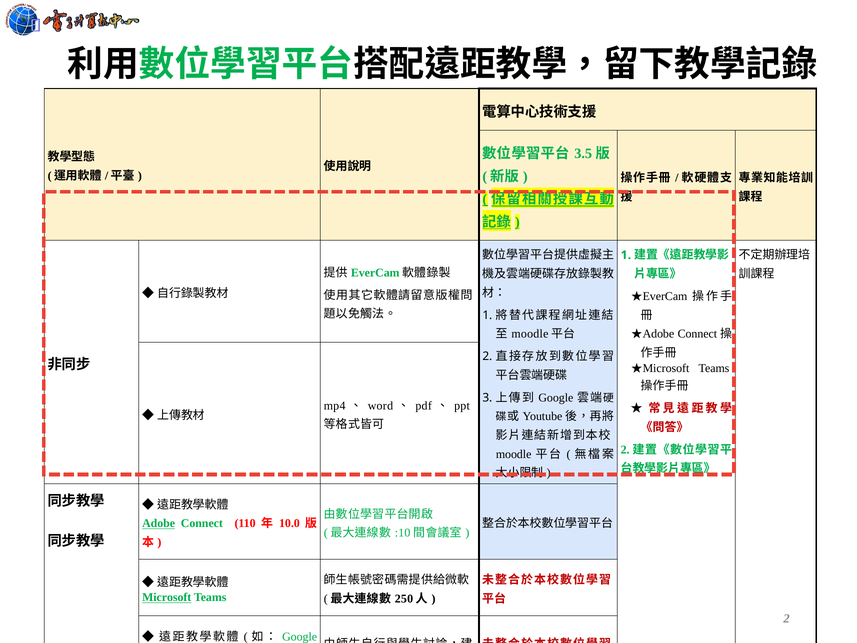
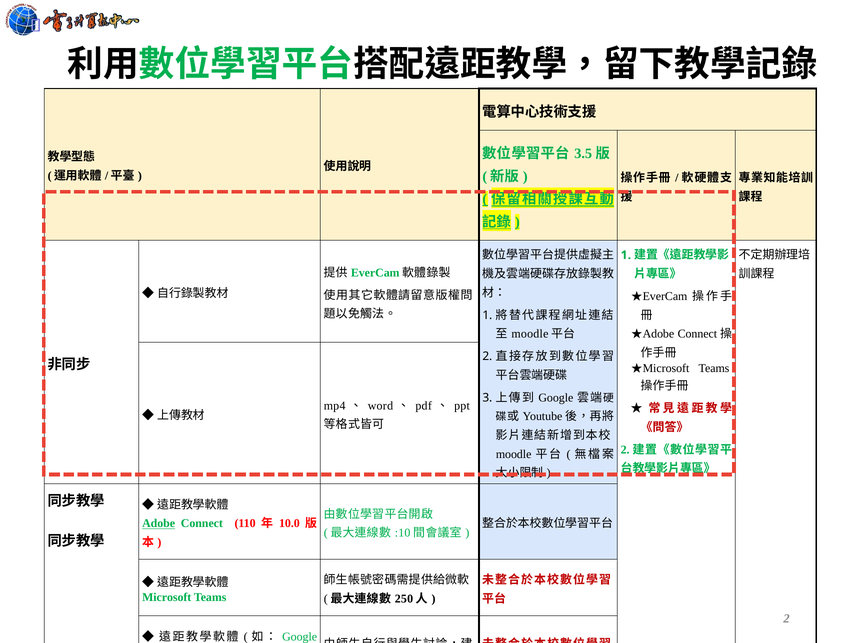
Microsoft underline: present -> none
